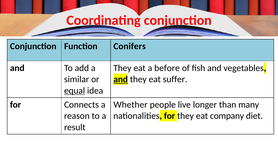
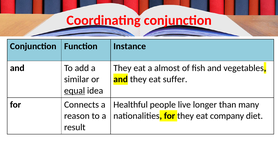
Conifers: Conifers -> Instance
before: before -> almost
and at (121, 80) underline: present -> none
Whether: Whether -> Healthful
